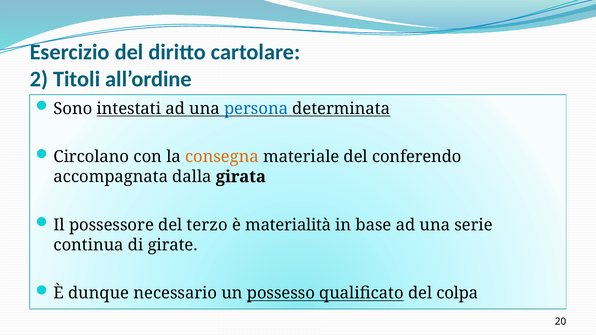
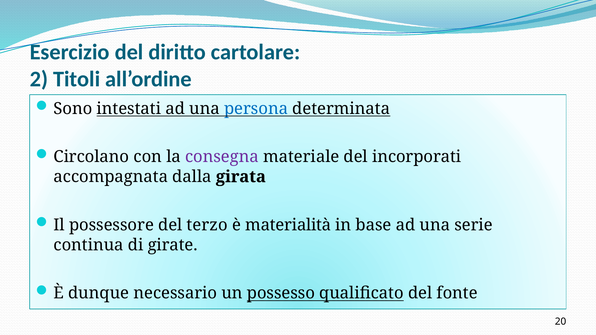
consegna colour: orange -> purple
conferendo: conferendo -> incorporati
colpa: colpa -> fonte
